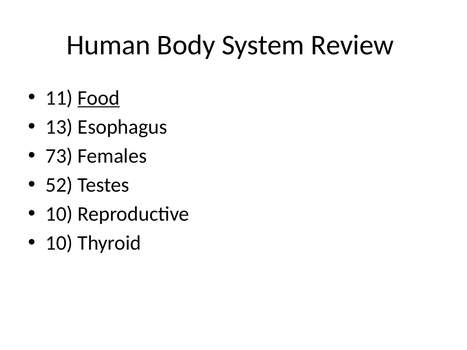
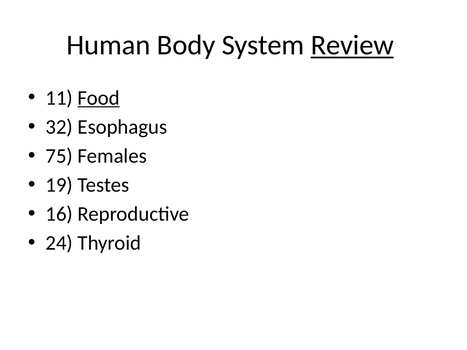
Review underline: none -> present
13: 13 -> 32
73: 73 -> 75
52: 52 -> 19
10 at (59, 214): 10 -> 16
10 at (59, 243): 10 -> 24
